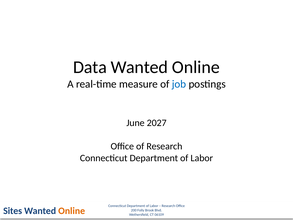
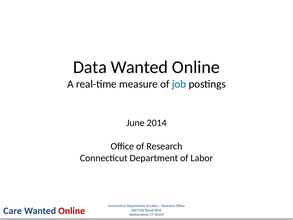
2027: 2027 -> 2014
Sites: Sites -> Care
Online at (72, 211) colour: orange -> red
